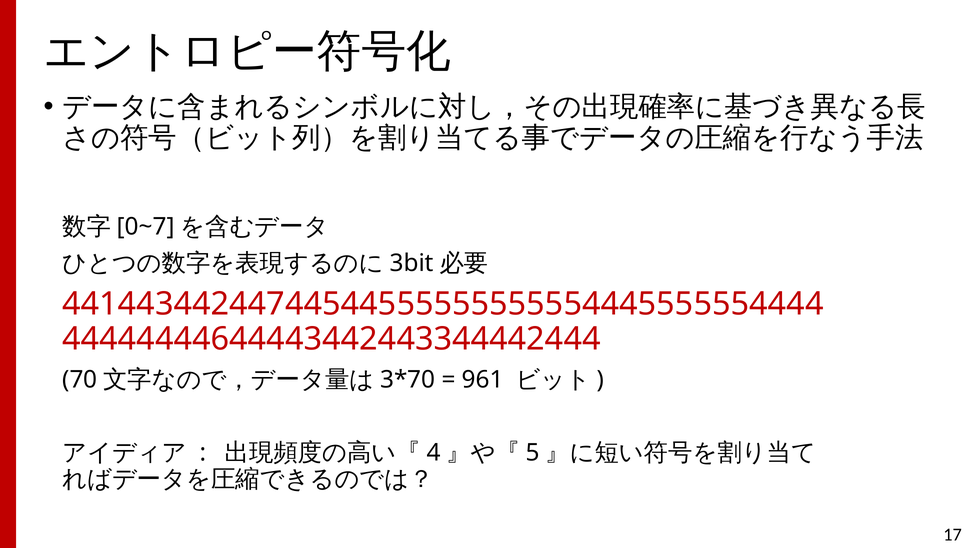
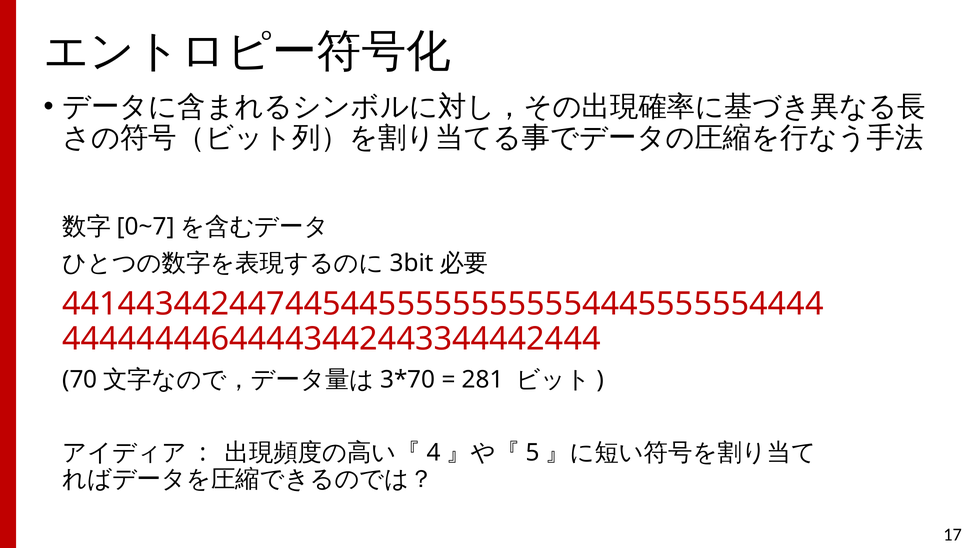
961: 961 -> 281
